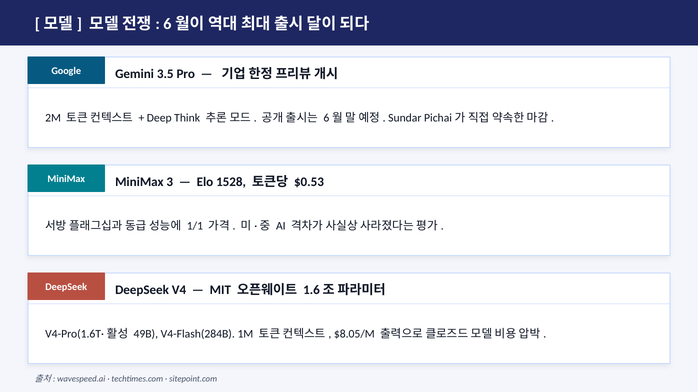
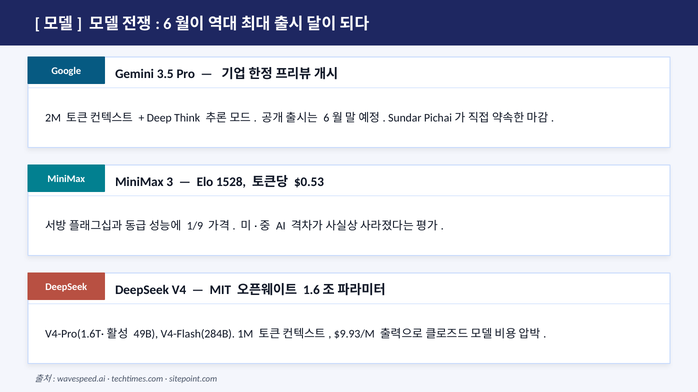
1/1: 1/1 -> 1/9
$8.05/M: $8.05/M -> $9.93/M
